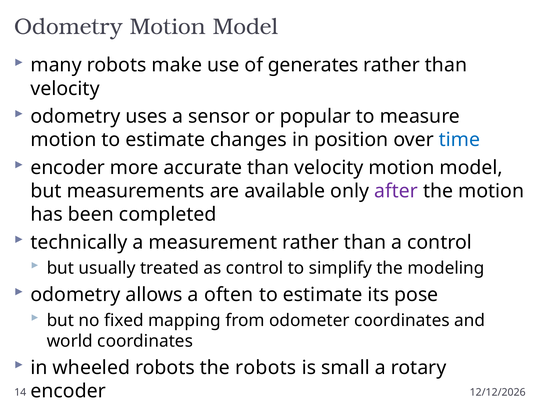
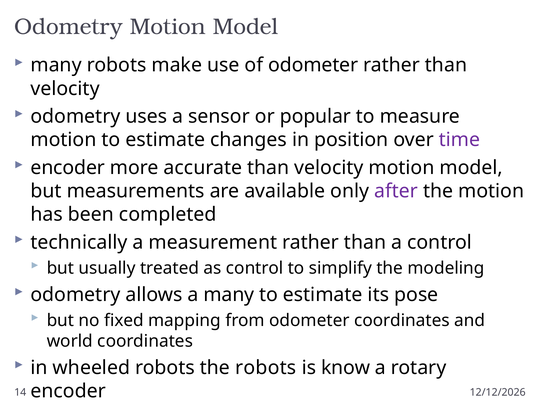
of generates: generates -> odometer
time colour: blue -> purple
a often: often -> many
small: small -> know
